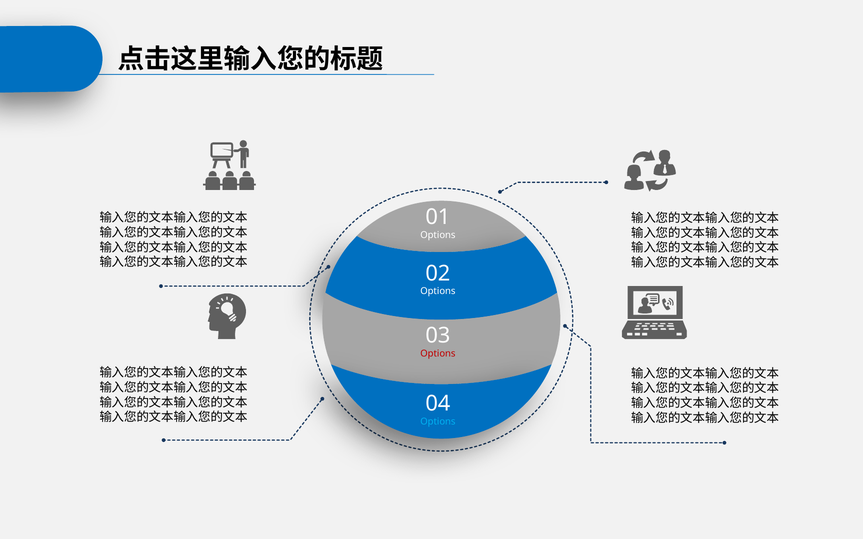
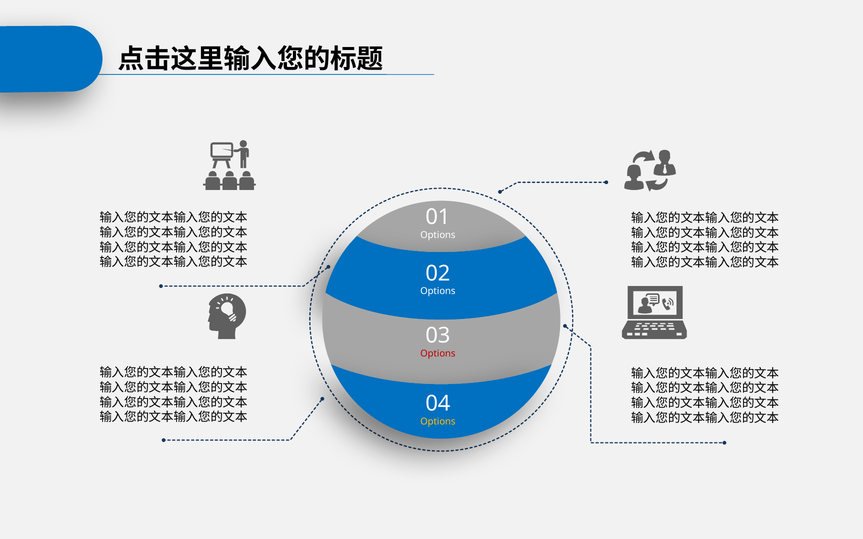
Options at (438, 422) colour: light blue -> yellow
